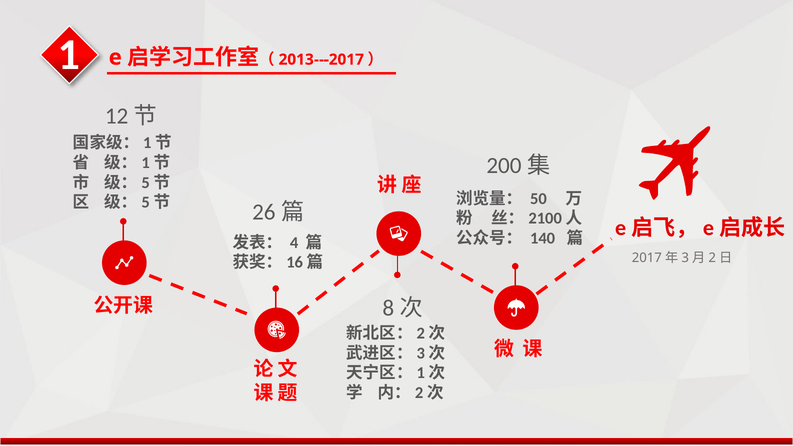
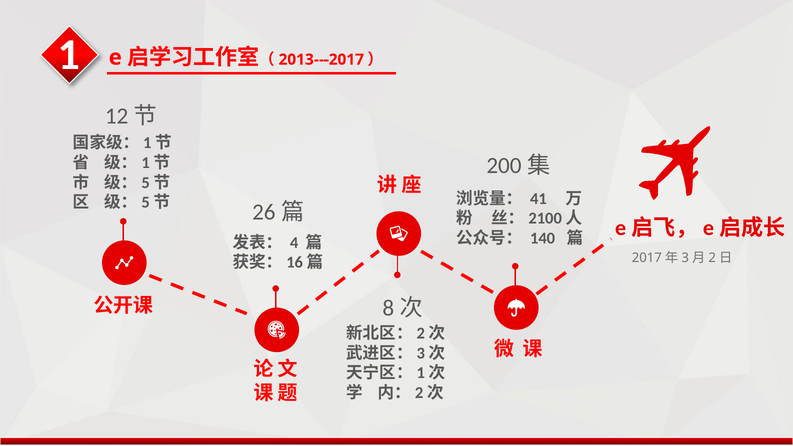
50: 50 -> 41
